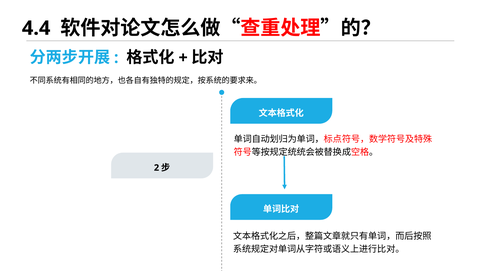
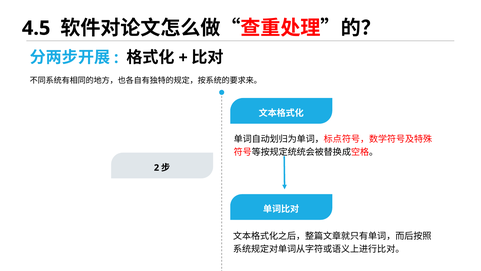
4.4: 4.4 -> 4.5
